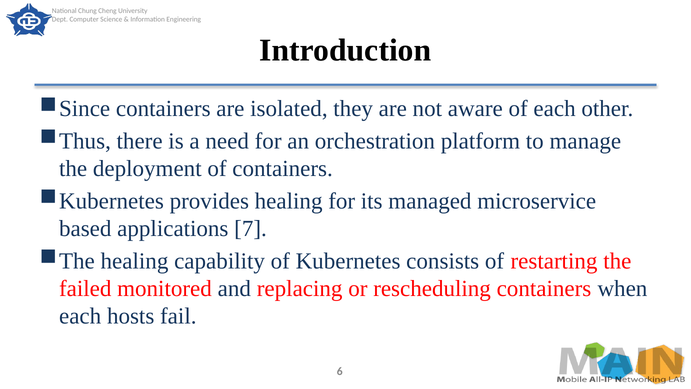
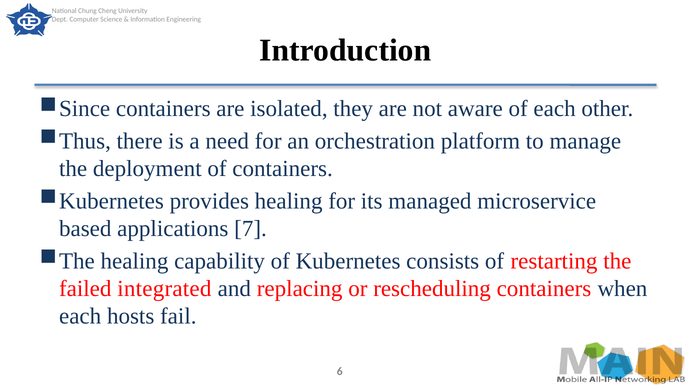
monitored: monitored -> integrated
